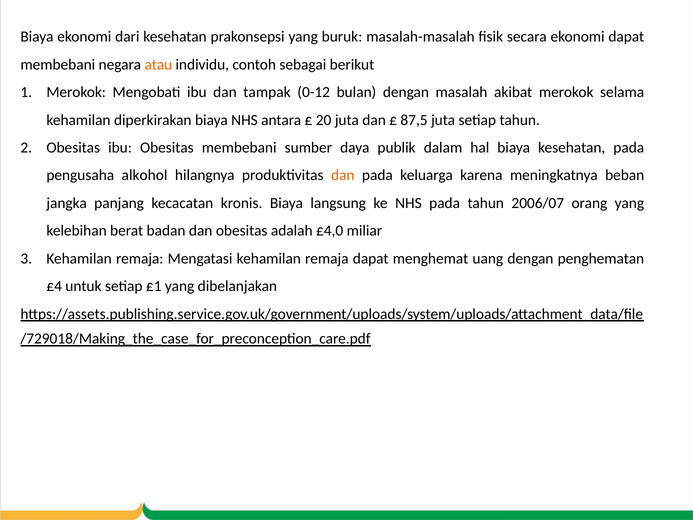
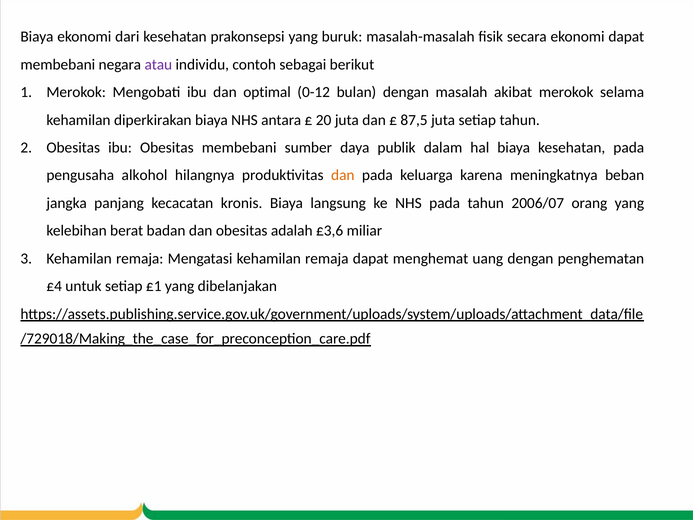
atau colour: orange -> purple
tampak: tampak -> optimal
£4,0: £4,0 -> £3,6
